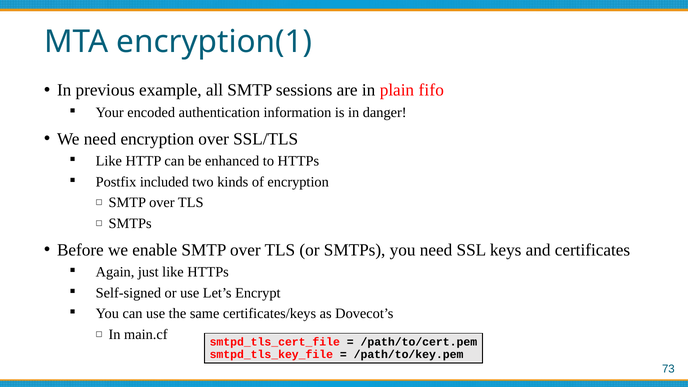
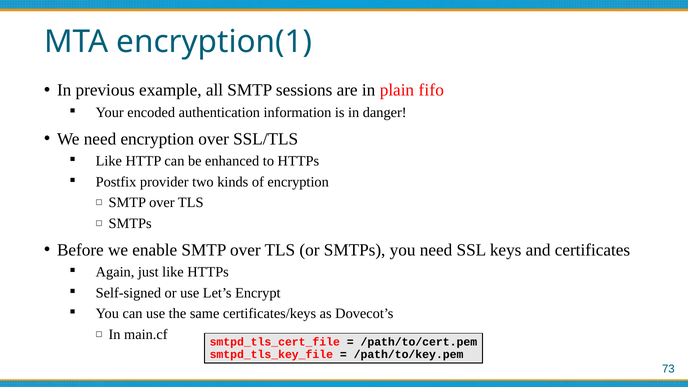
included: included -> provider
